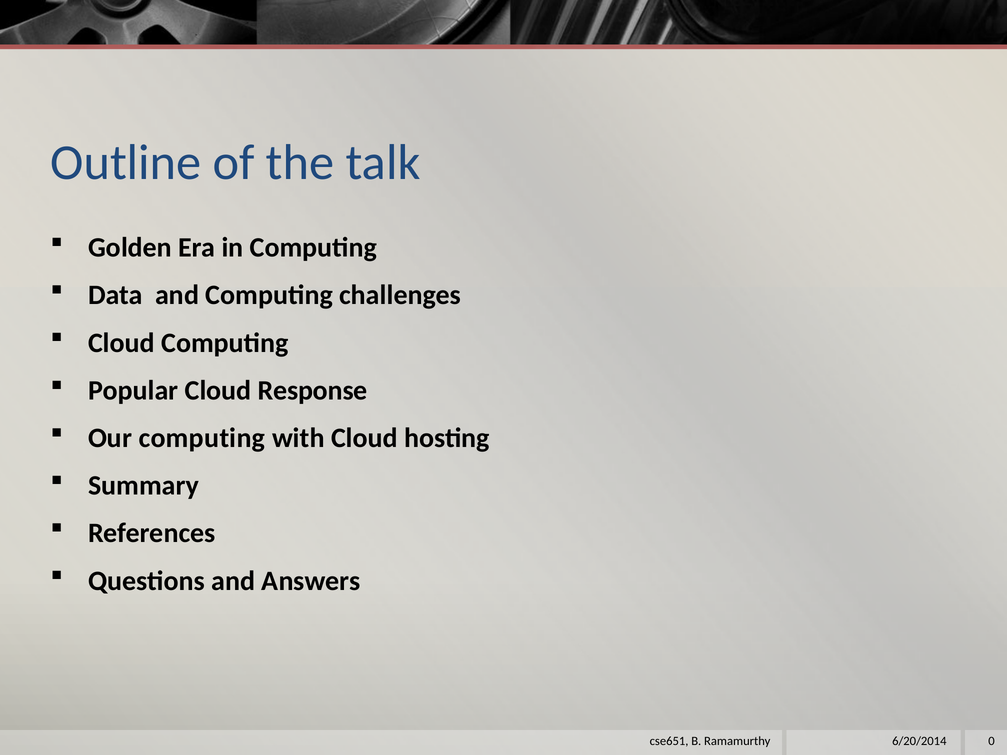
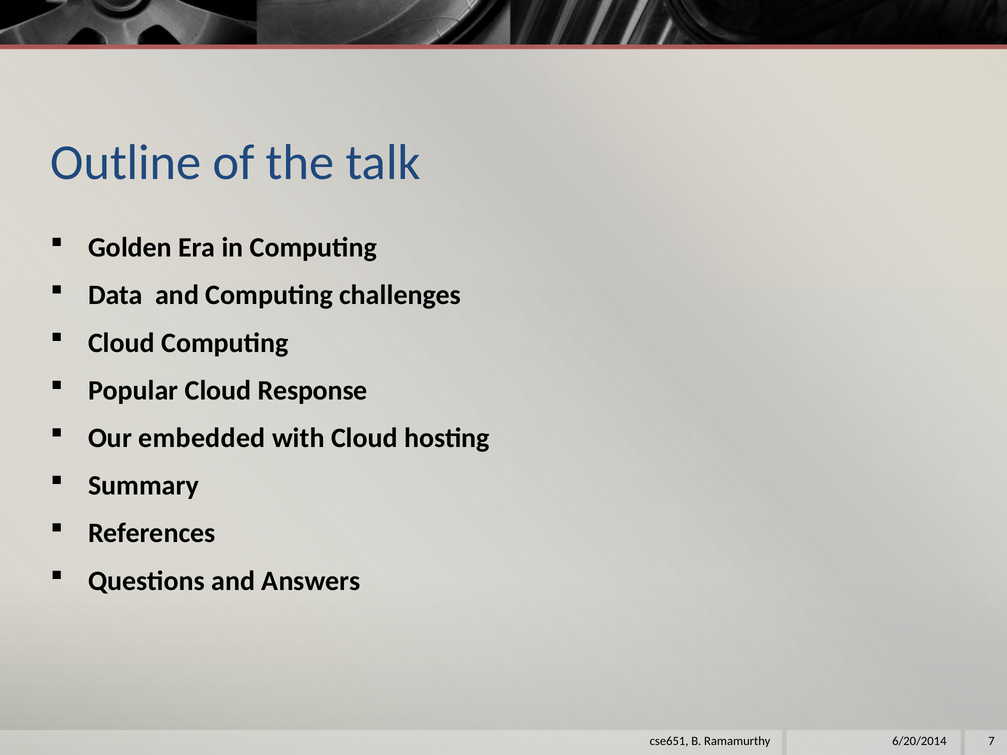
Our computing: computing -> embedded
0: 0 -> 7
